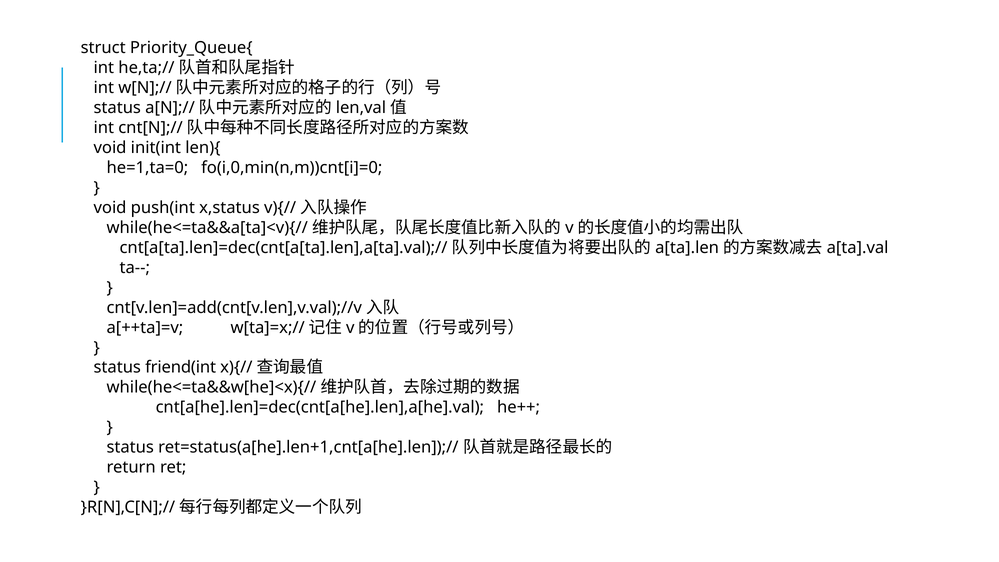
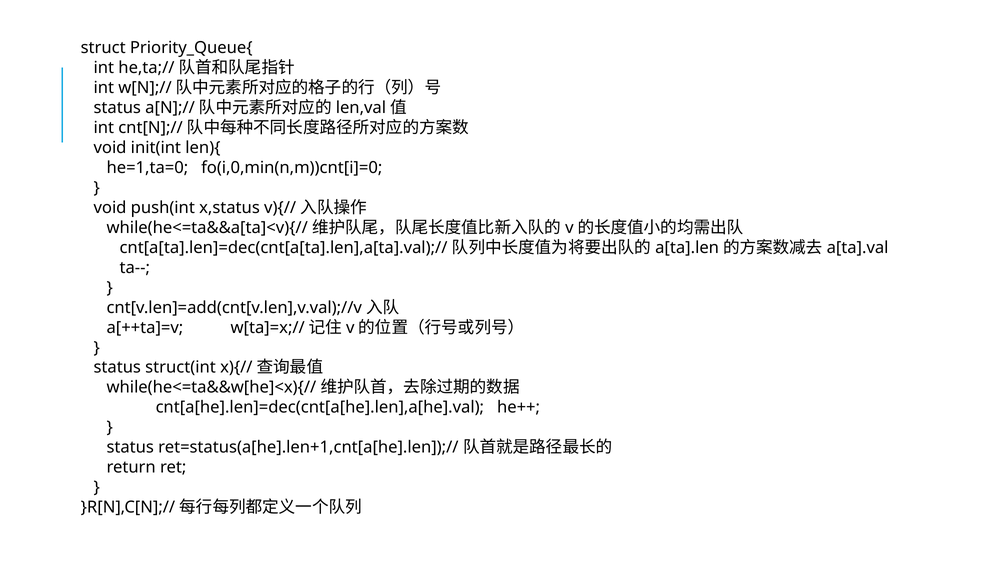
friend(int: friend(int -> struct(int
